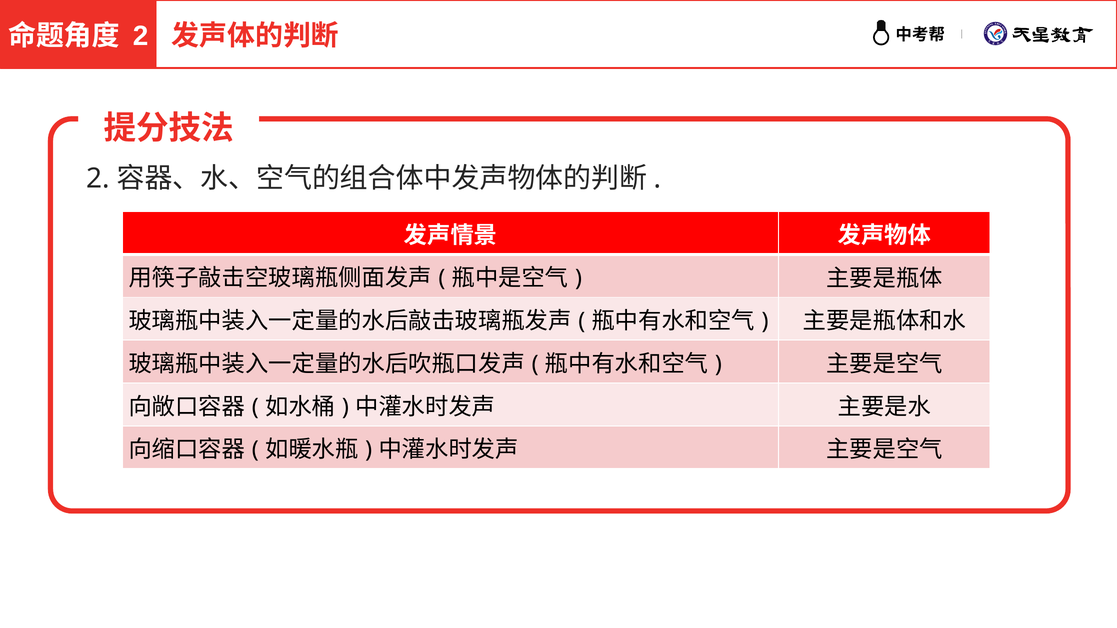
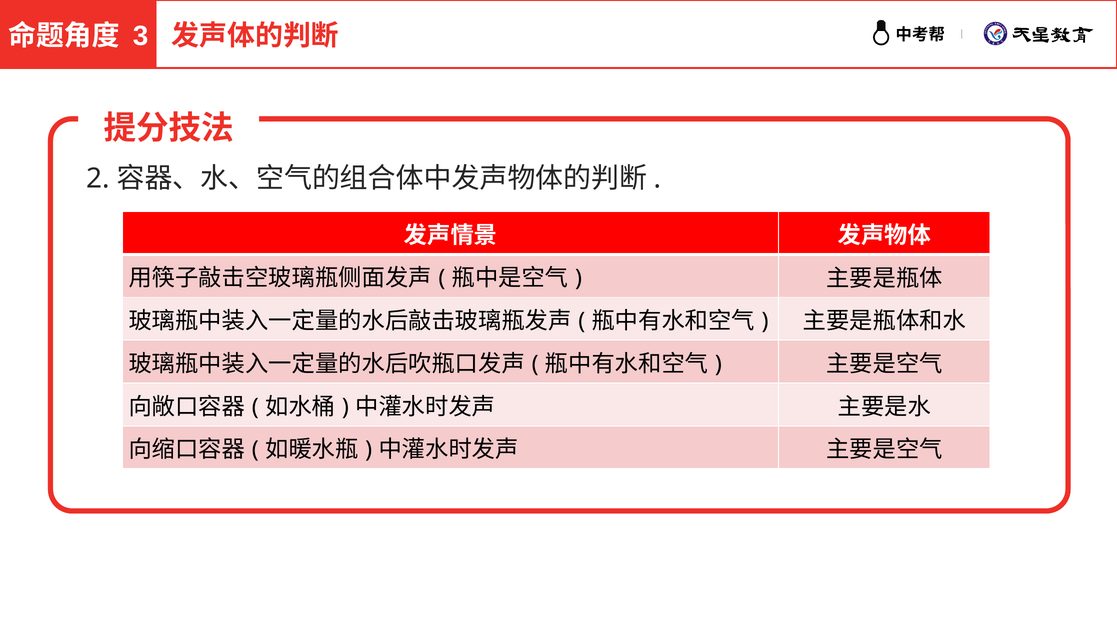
2 at (141, 36): 2 -> 3
